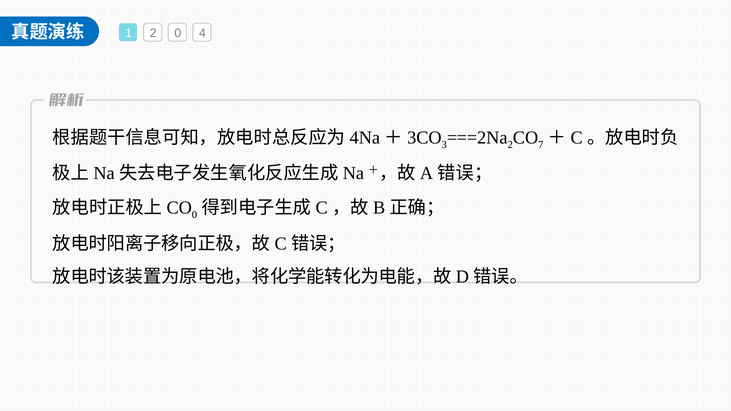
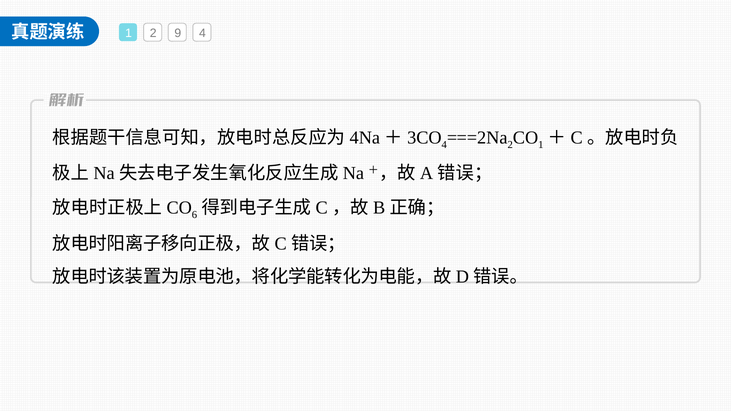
2 0: 0 -> 9
3 at (444, 145): 3 -> 4
7 at (541, 145): 7 -> 1
0 at (194, 215): 0 -> 6
